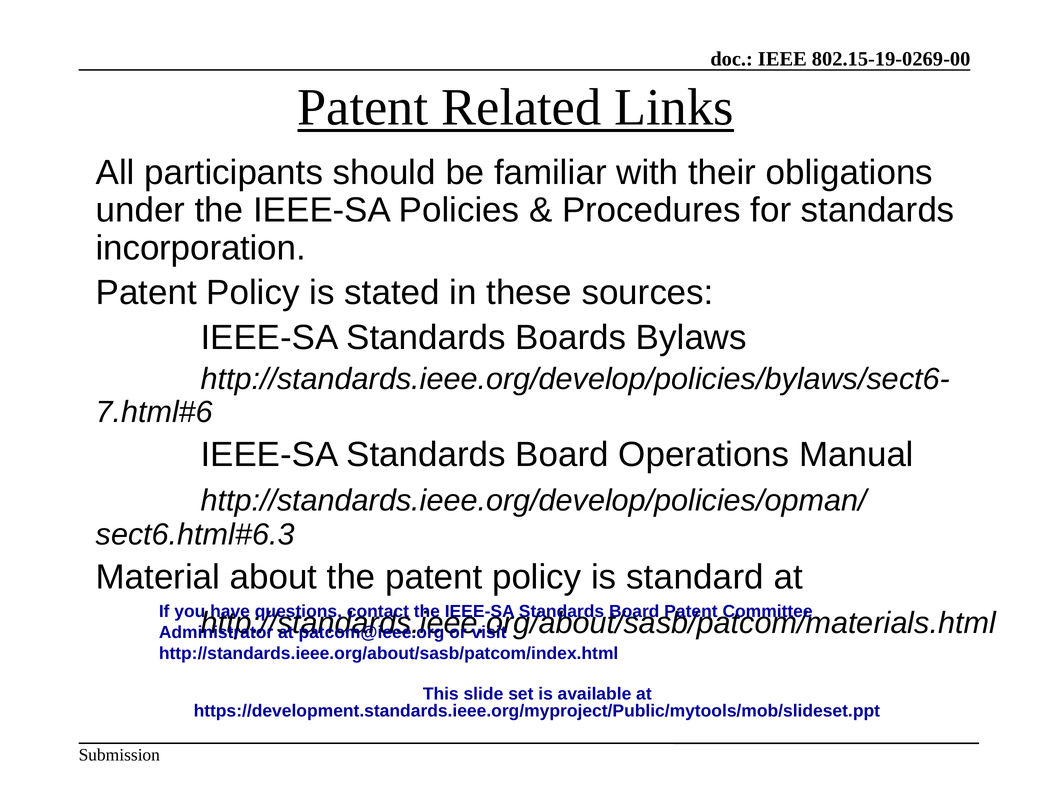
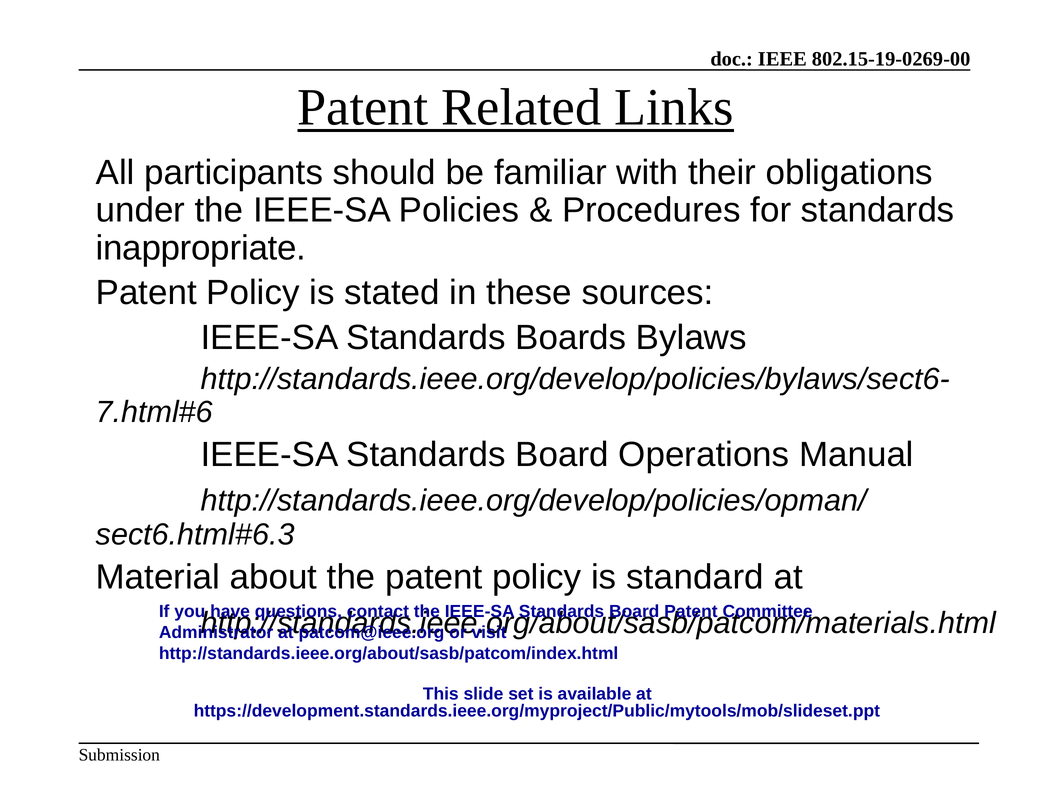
incorporation: incorporation -> inappropriate
